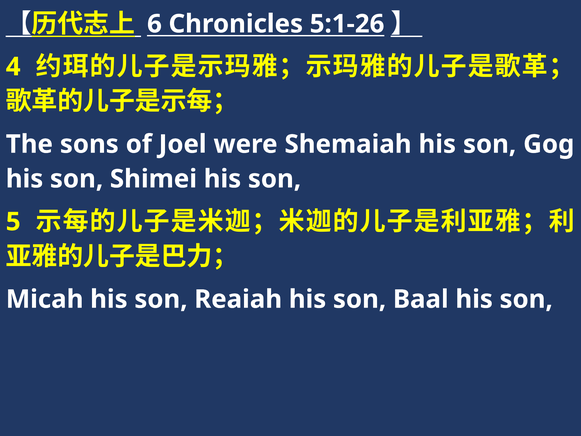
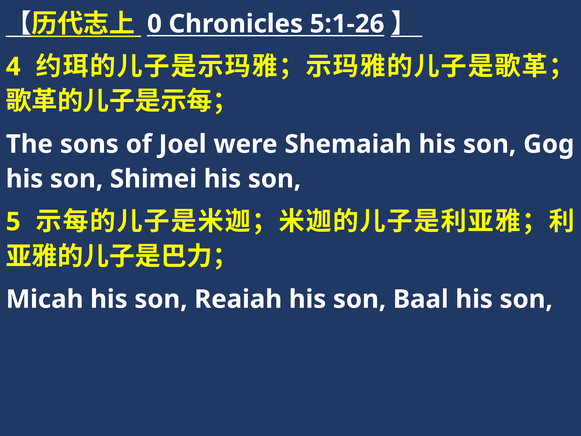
6: 6 -> 0
